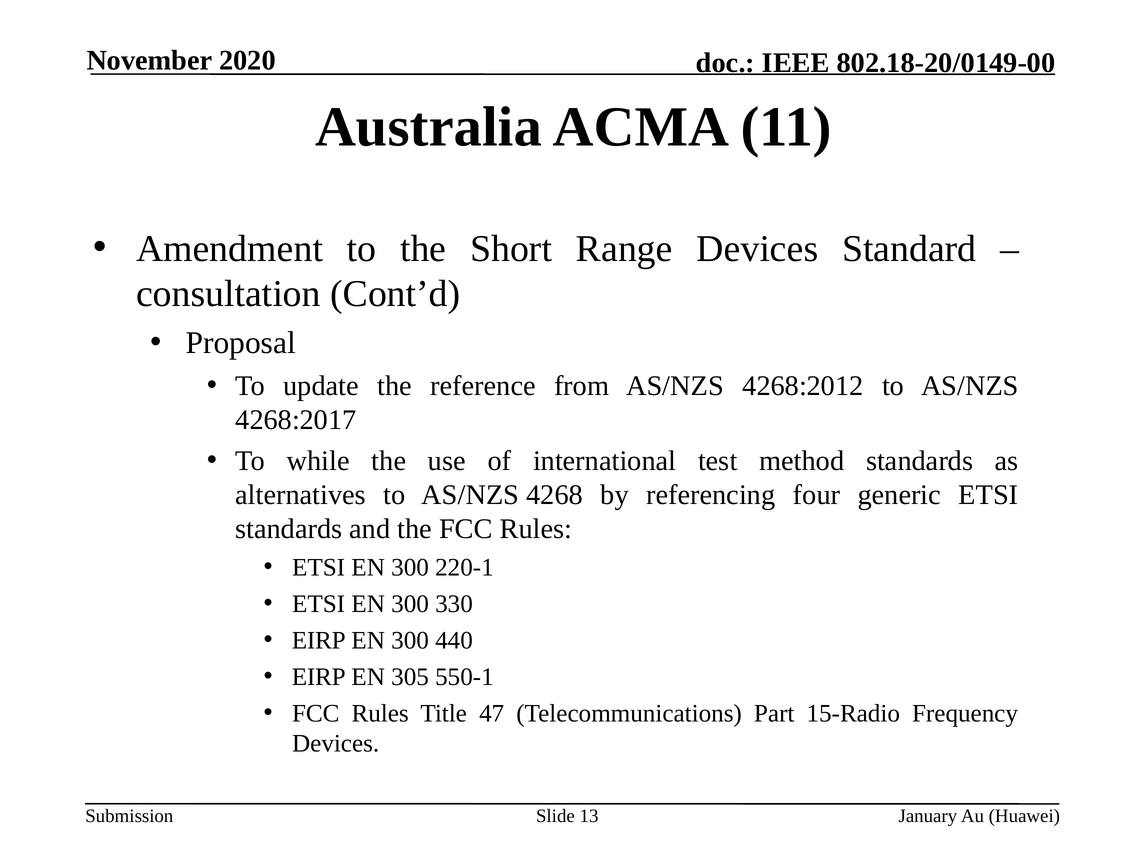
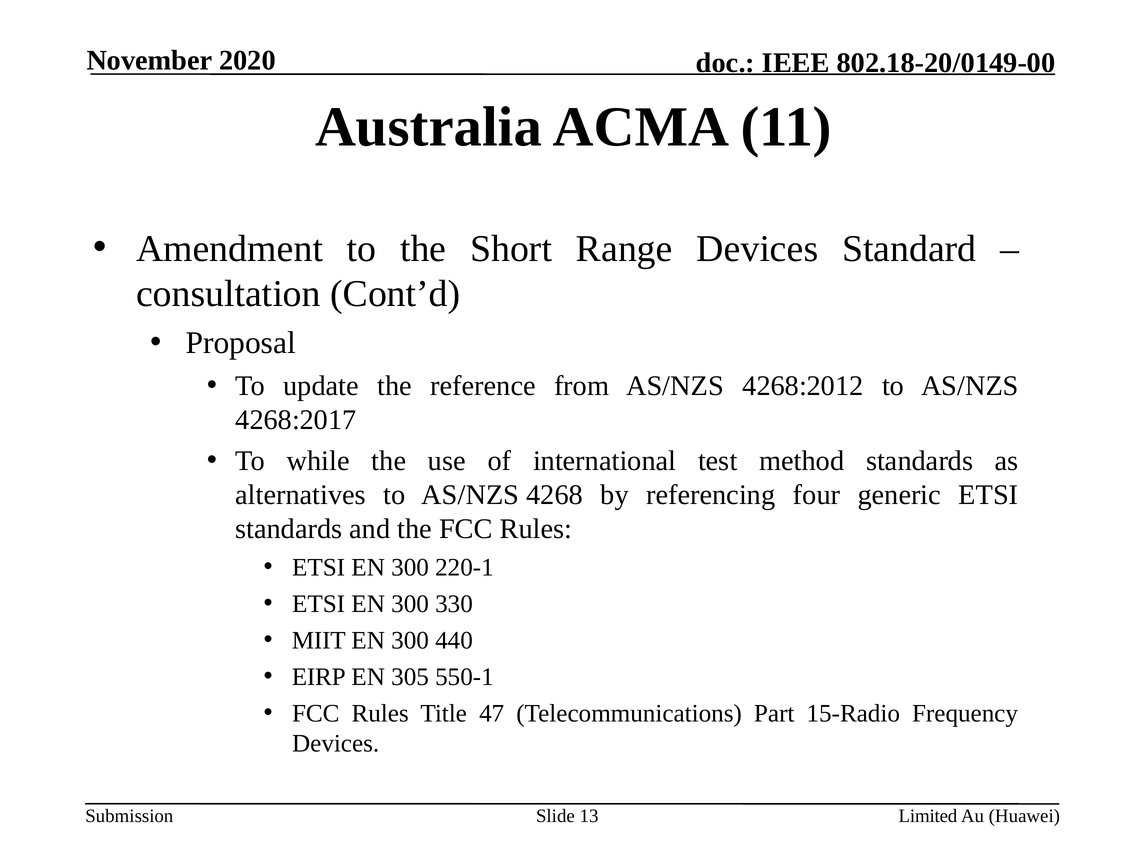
EIRP at (319, 641): EIRP -> MIIT
January: January -> Limited
